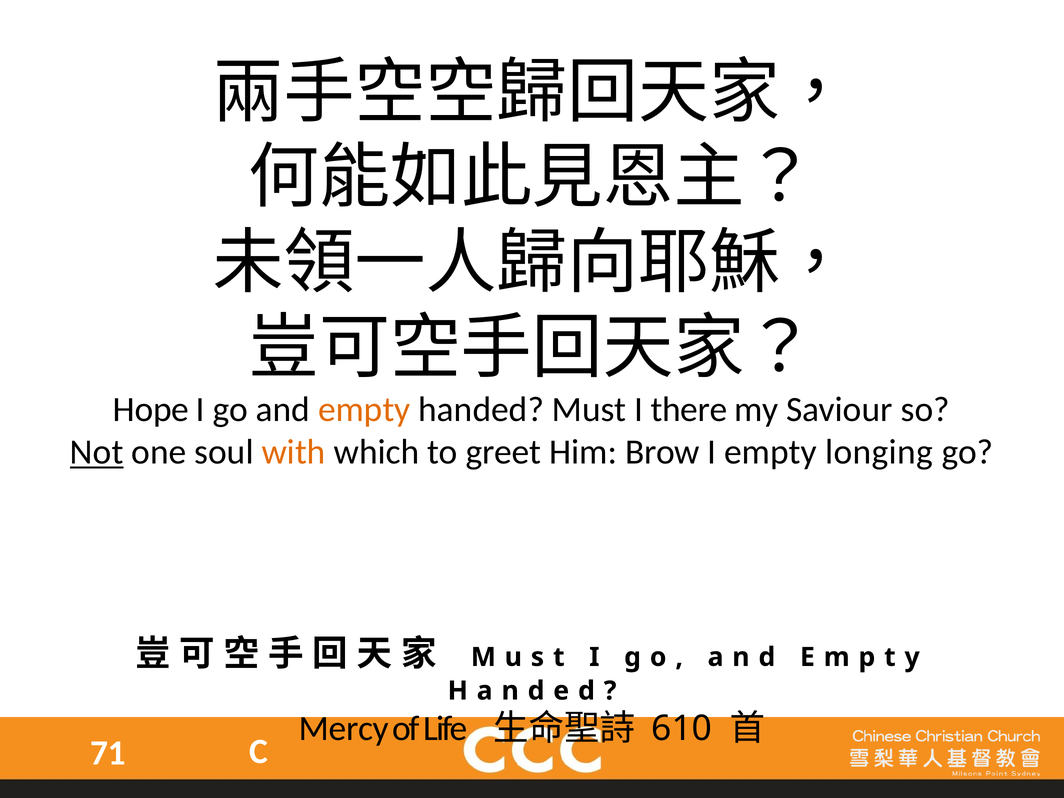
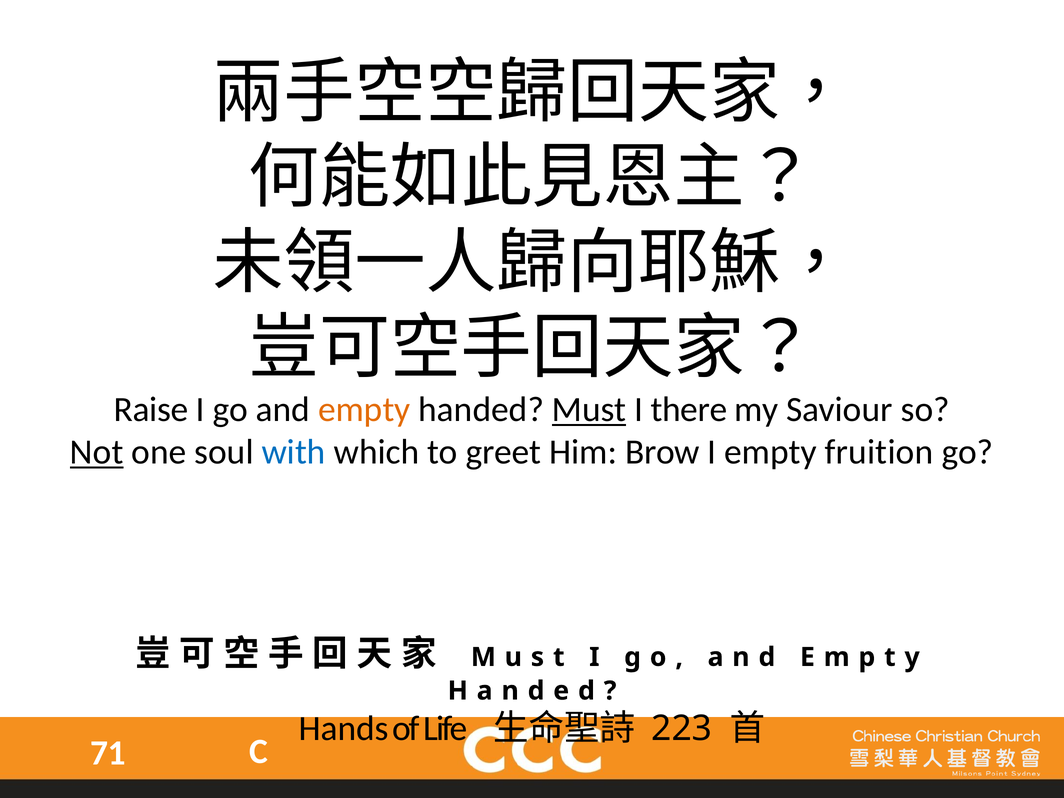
Hope: Hope -> Raise
Must underline: none -> present
with colour: orange -> blue
longing: longing -> fruition
Mercy: Mercy -> Hands
610: 610 -> 223
